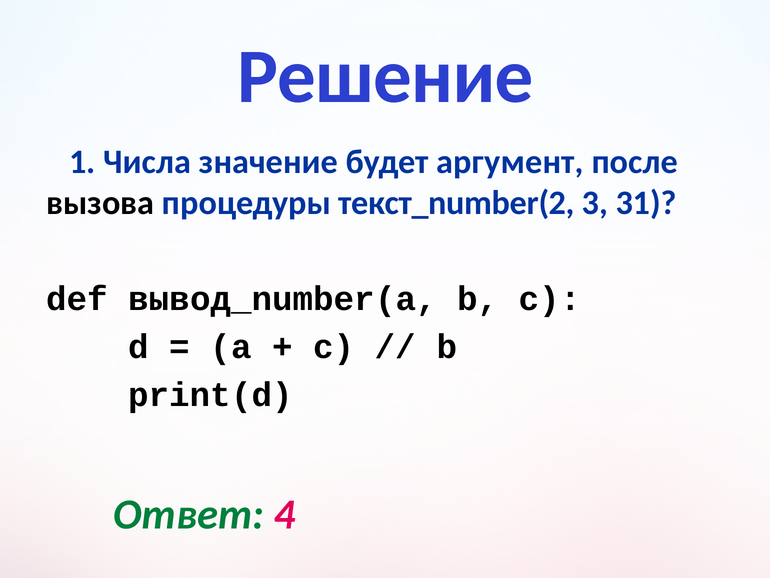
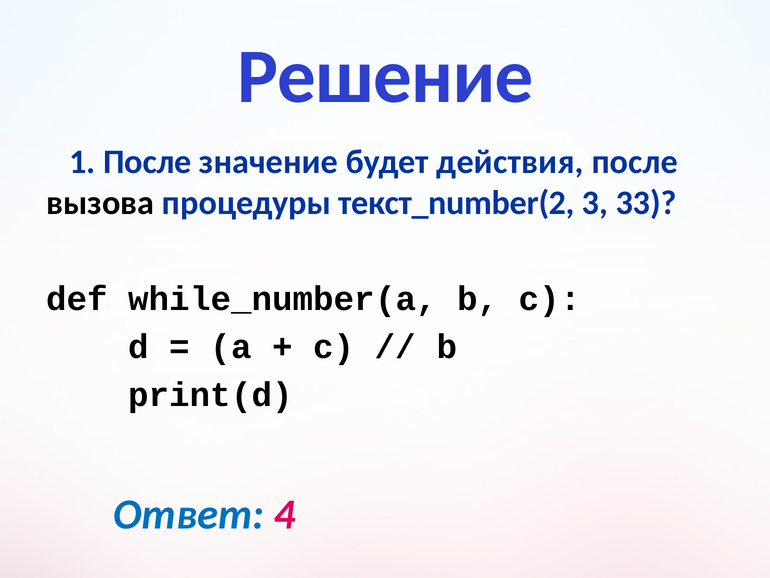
Числа at (147, 162): Числа -> После
аргумент: аргумент -> действия
31: 31 -> 33
вывод_number(a: вывод_number(a -> while_number(a
Ответ colour: green -> blue
